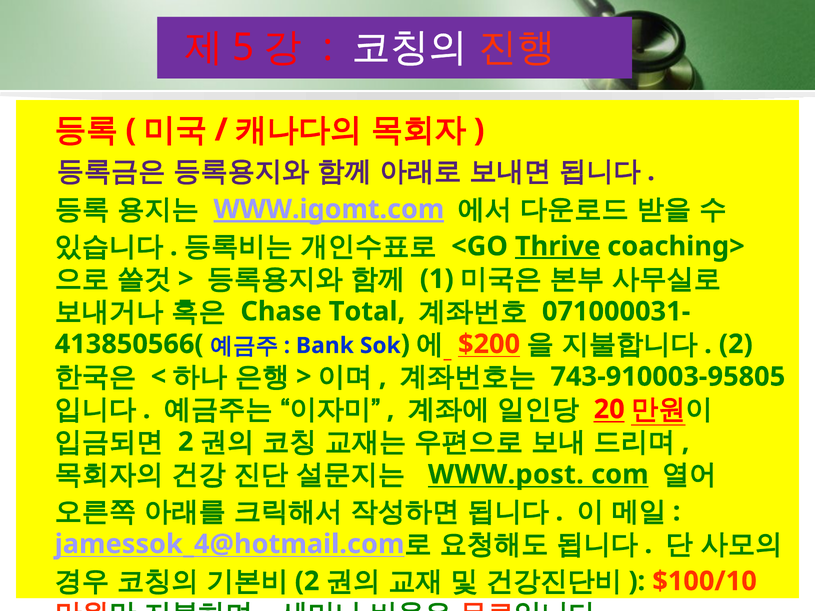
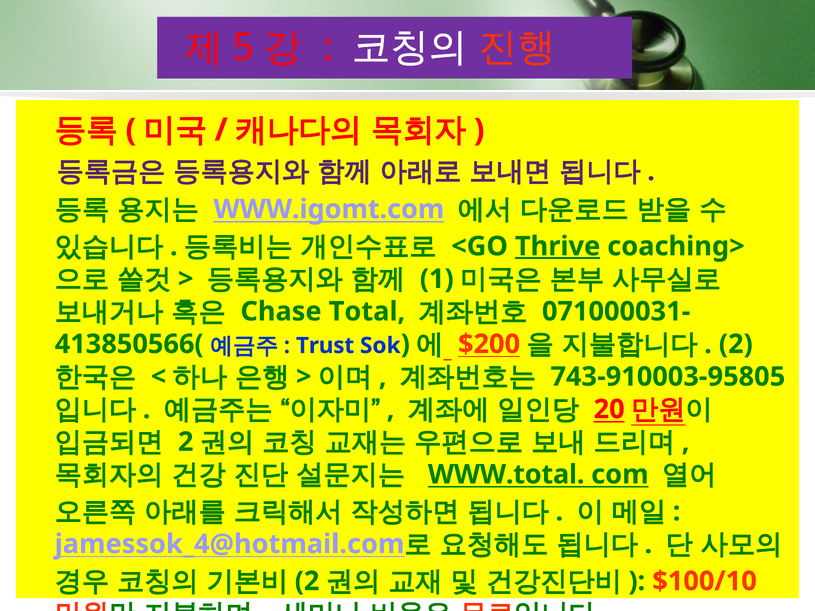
WWW.igomt.com underline: present -> none
Bank: Bank -> Trust
WWW.post: WWW.post -> WWW.total
